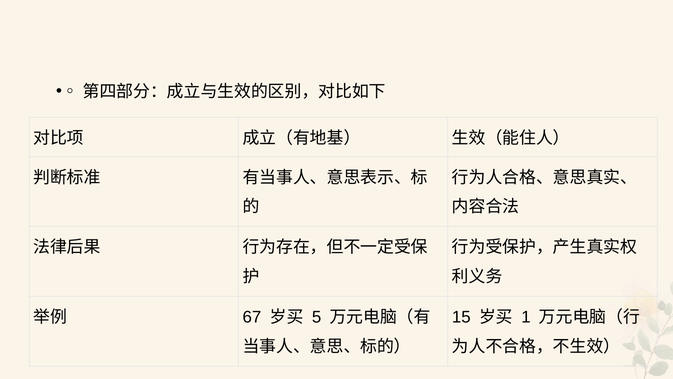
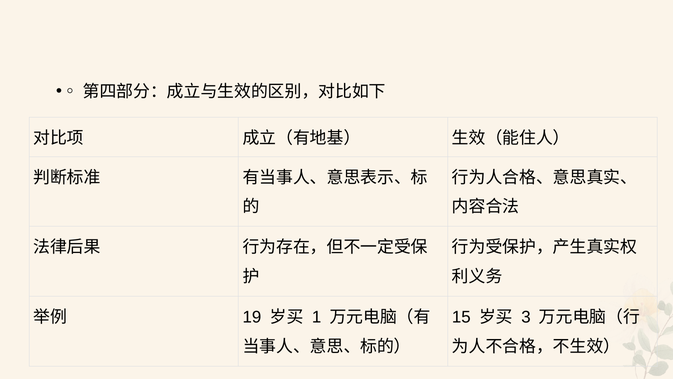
1: 1 -> 3
67: 67 -> 19
5: 5 -> 1
